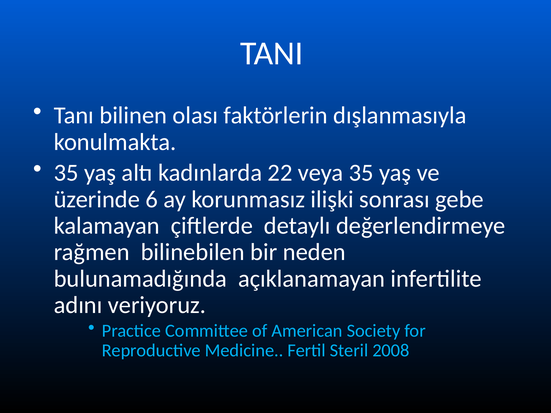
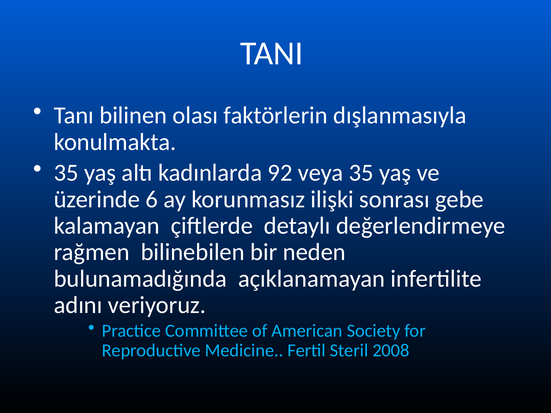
22: 22 -> 92
